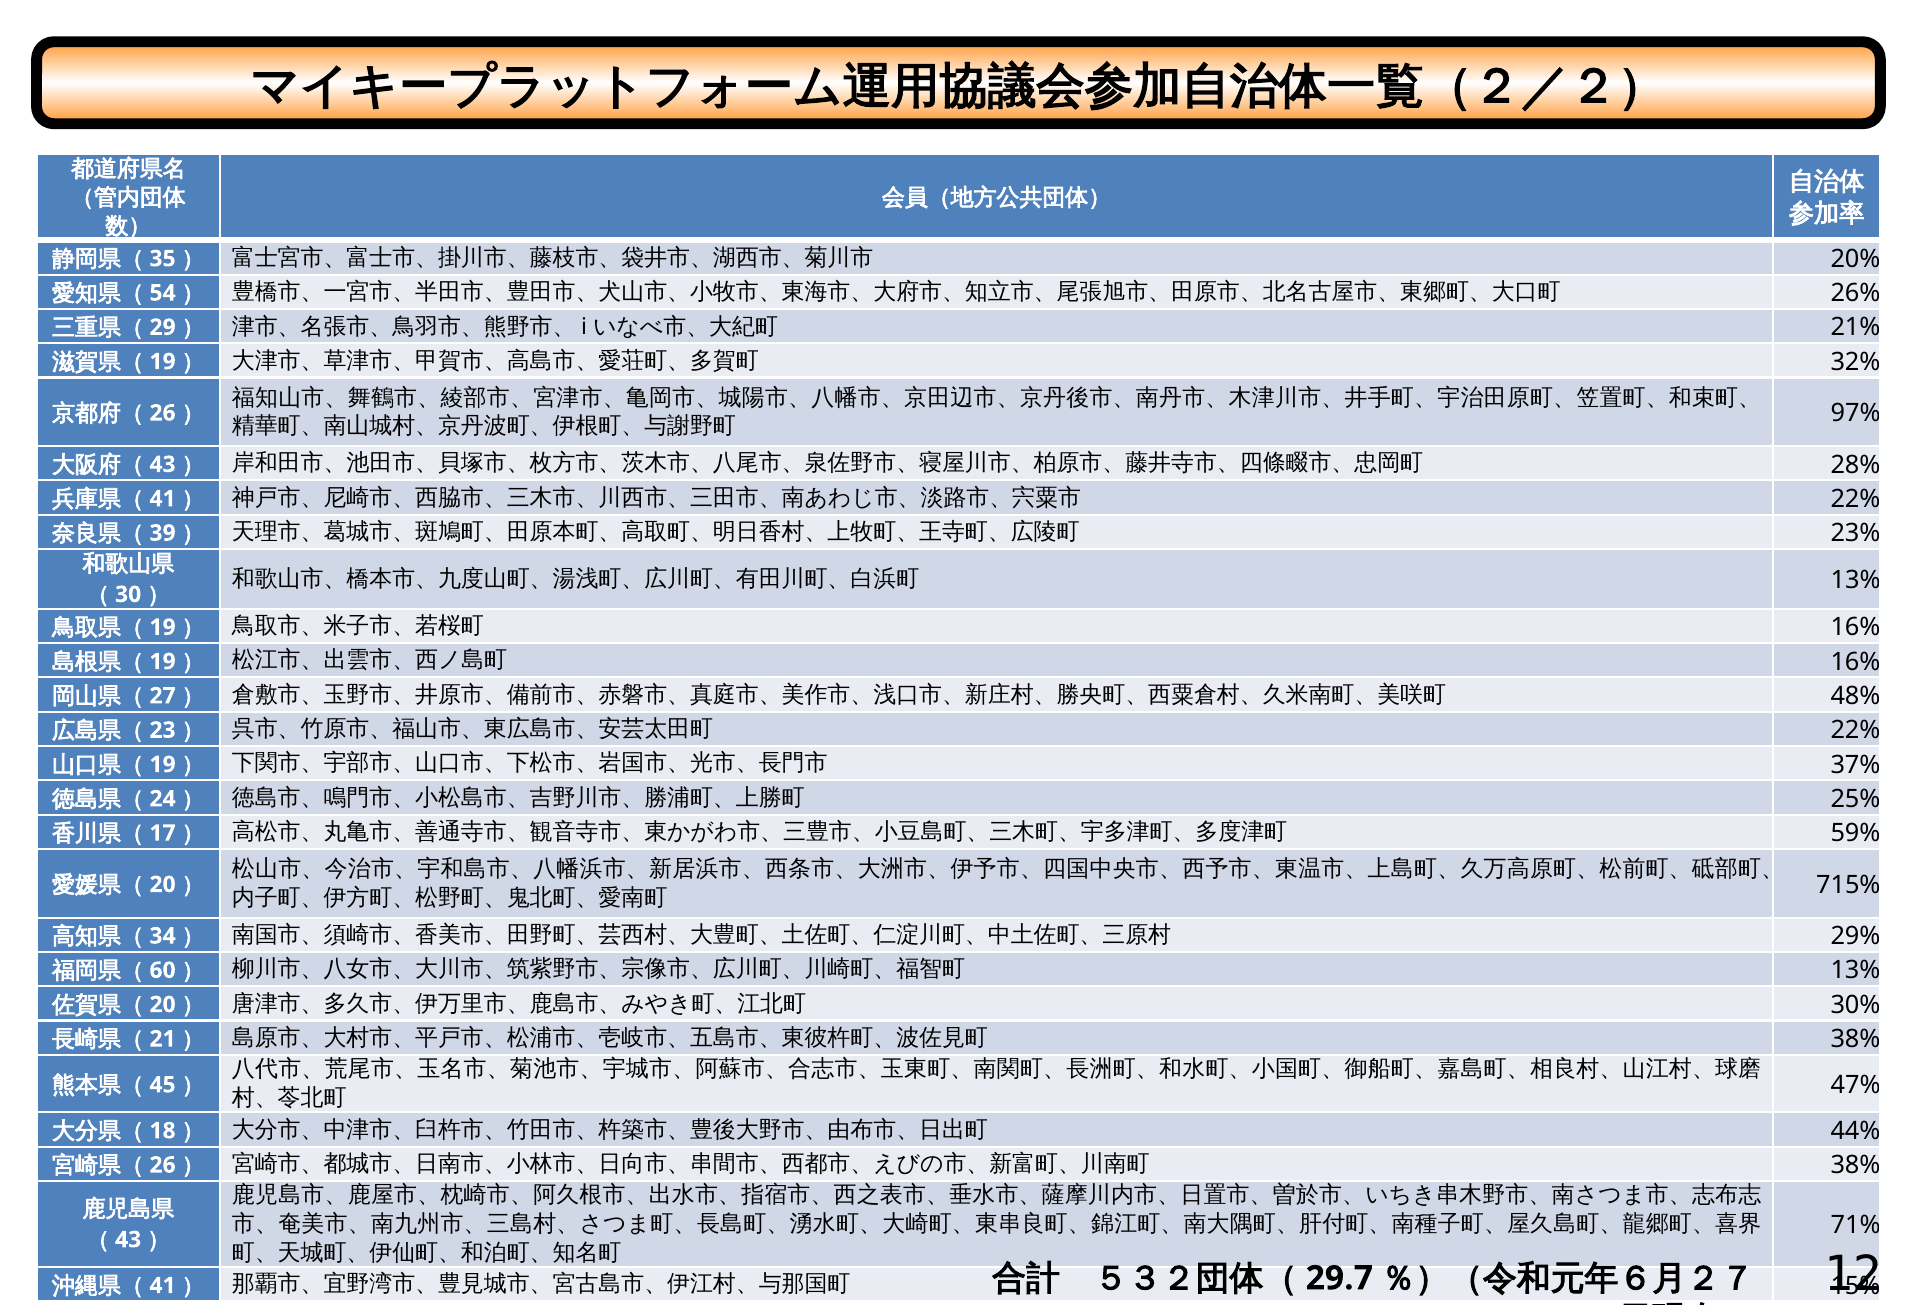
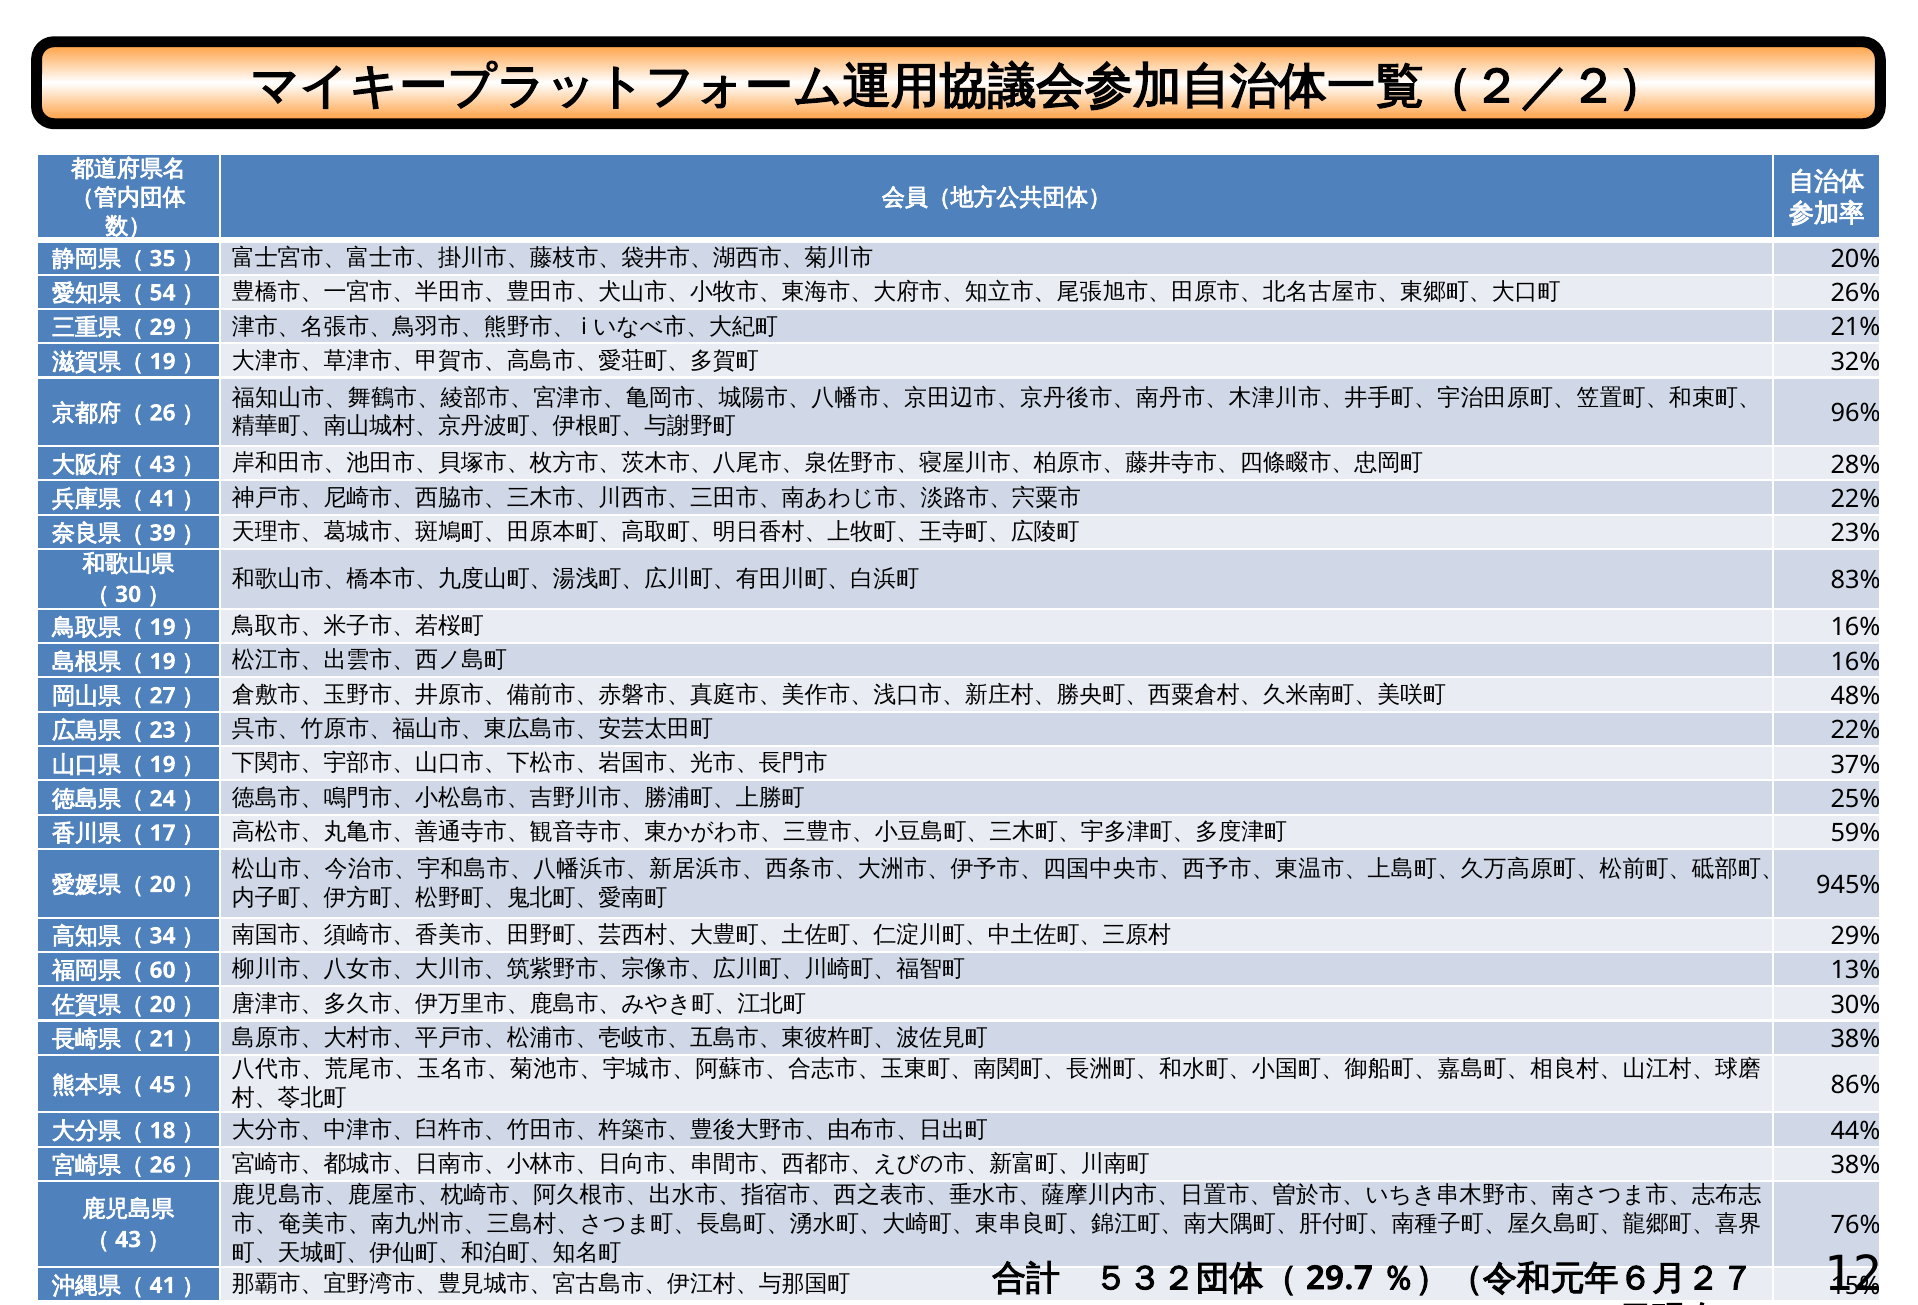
97%: 97% -> 96%
13% at (1856, 580): 13% -> 83%
715%: 715% -> 945%
47%: 47% -> 86%
71%: 71% -> 76%
